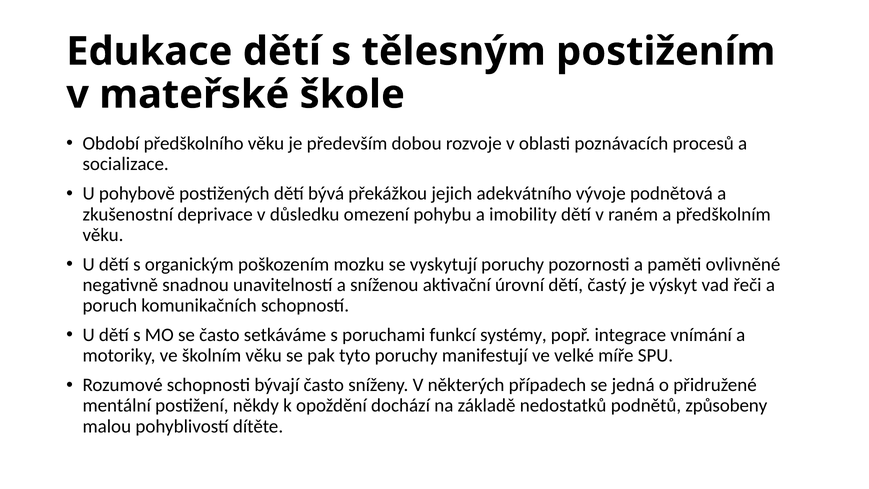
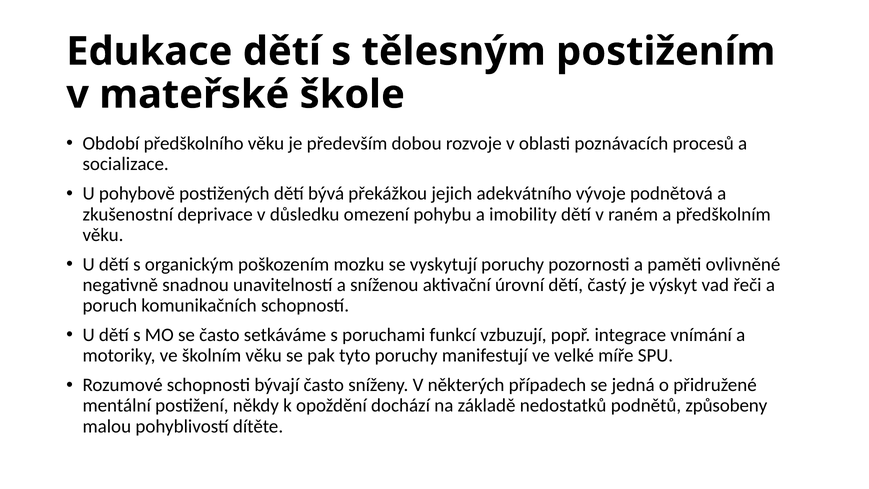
systémy: systémy -> vzbuzují
